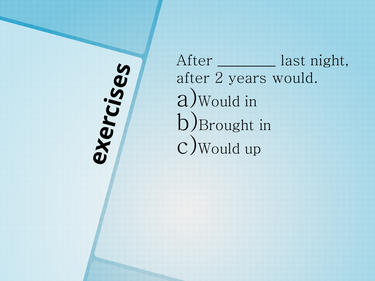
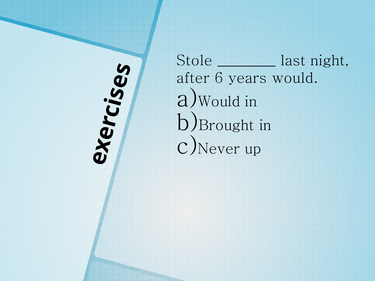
After at (195, 61): After -> Stole
2: 2 -> 6
Would at (219, 149): Would -> Never
